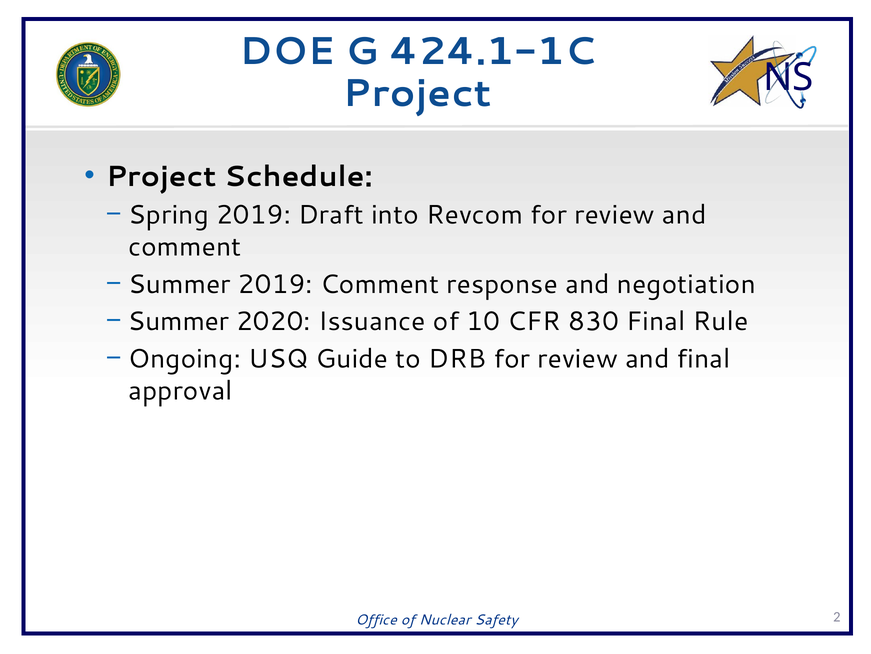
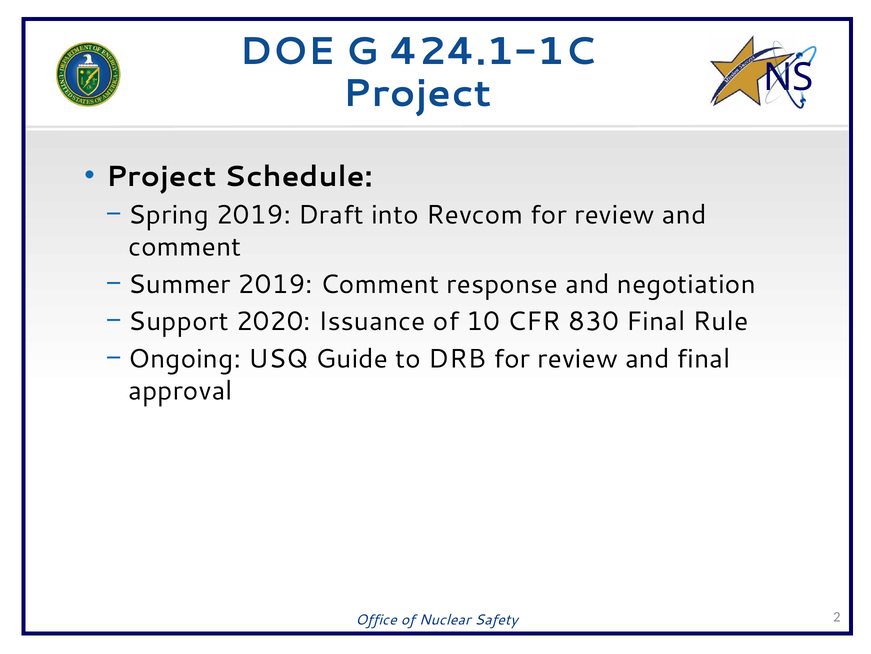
Summer at (179, 321): Summer -> Support
